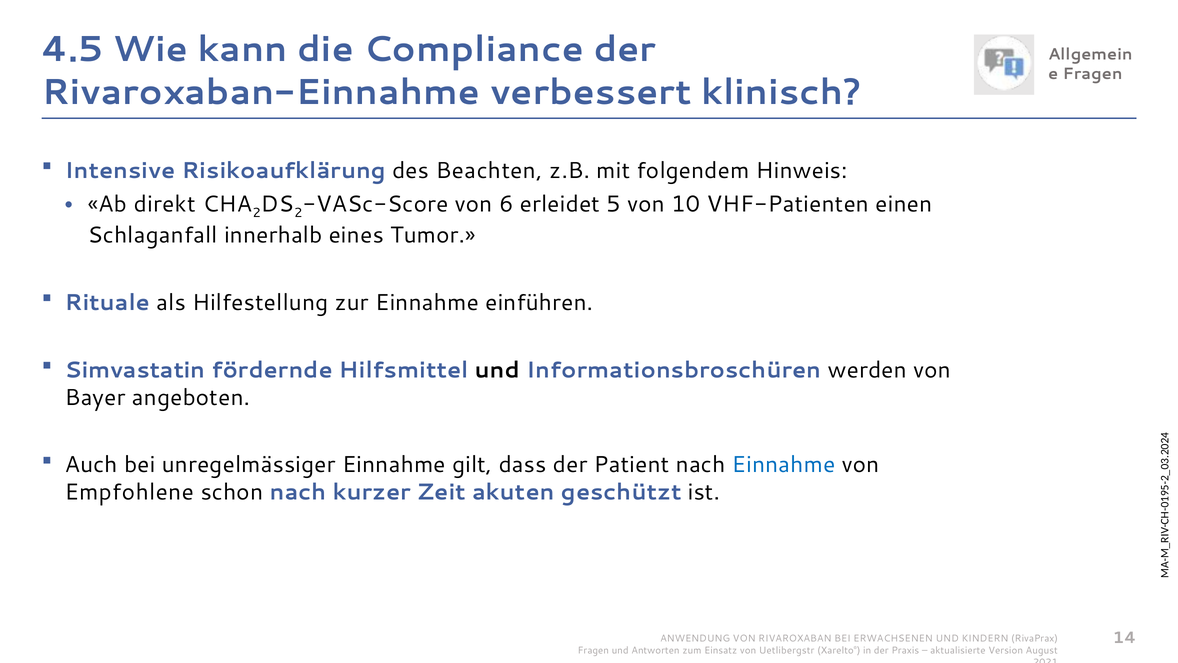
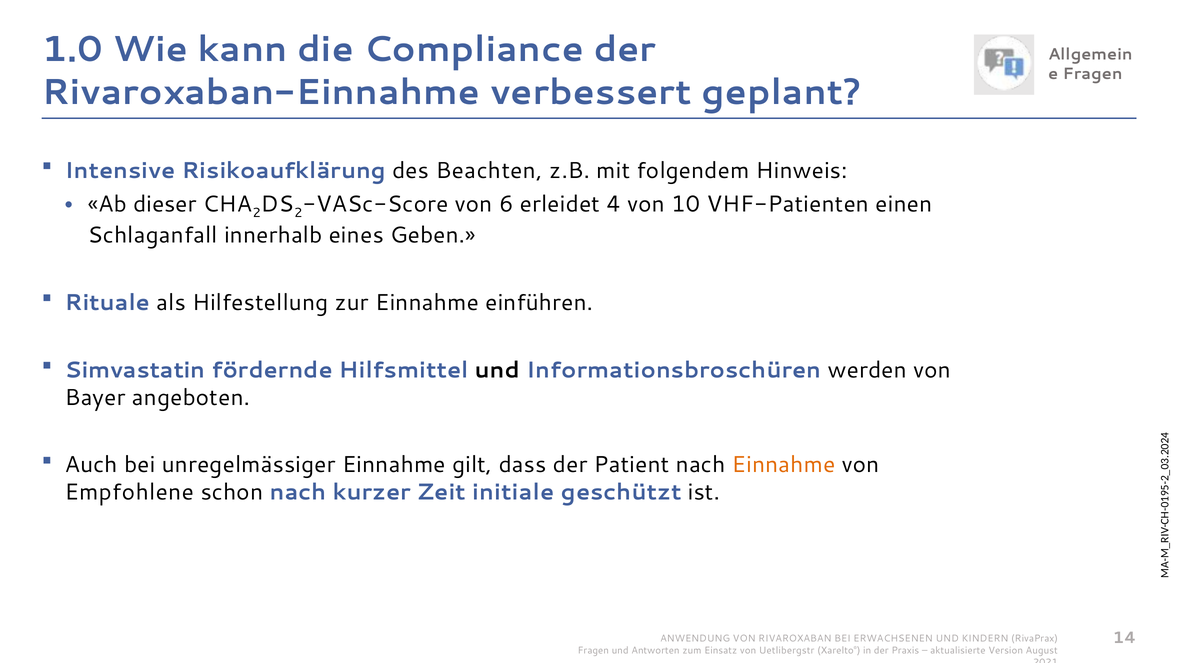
4.5: 4.5 -> 1.0
klinisch: klinisch -> geplant
direkt: direkt -> dieser
erleidet 5: 5 -> 4
Tumor: Tumor -> Geben
Einnahme at (784, 465) colour: blue -> orange
akuten: akuten -> initiale
